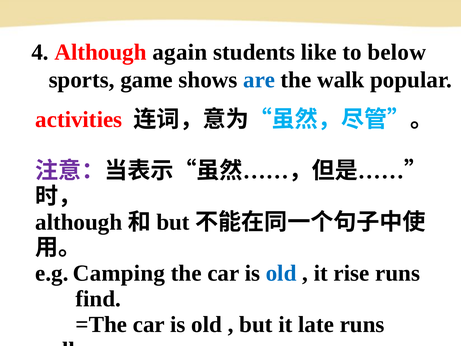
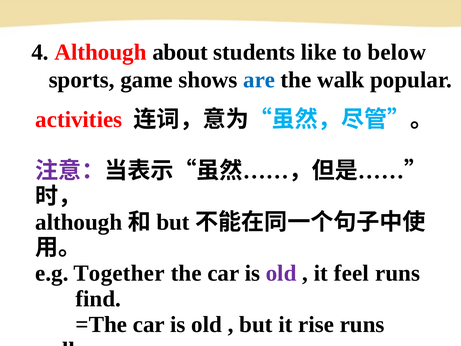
again: again -> about
Camping: Camping -> Together
old at (281, 273) colour: blue -> purple
rise: rise -> feel
late: late -> rise
